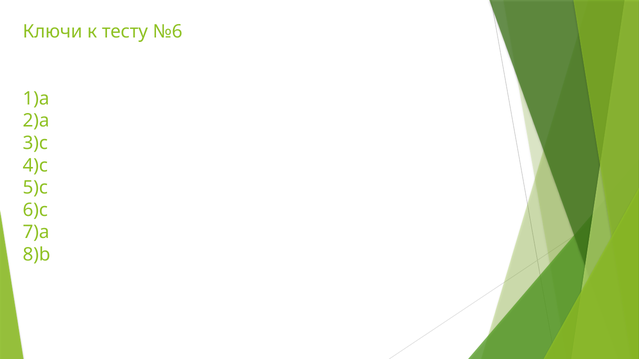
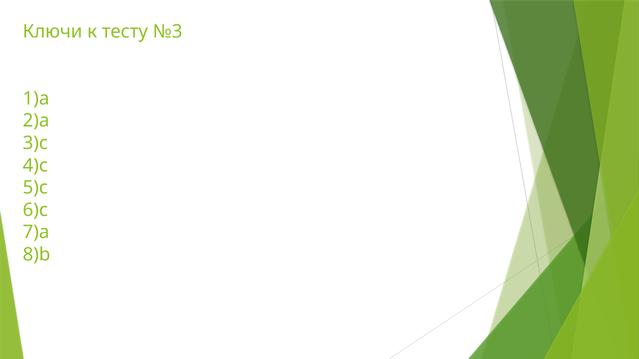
№6: №6 -> №3
